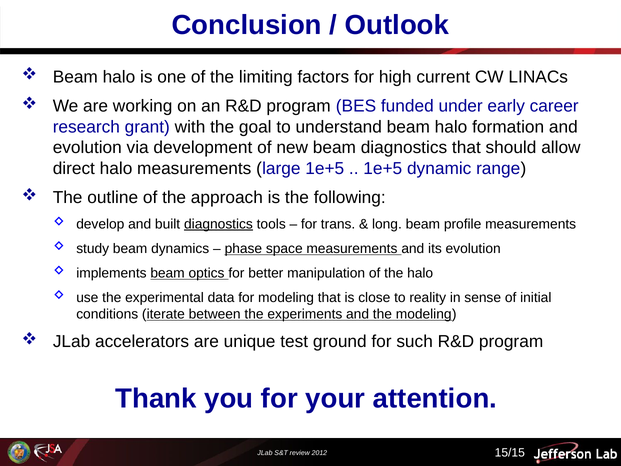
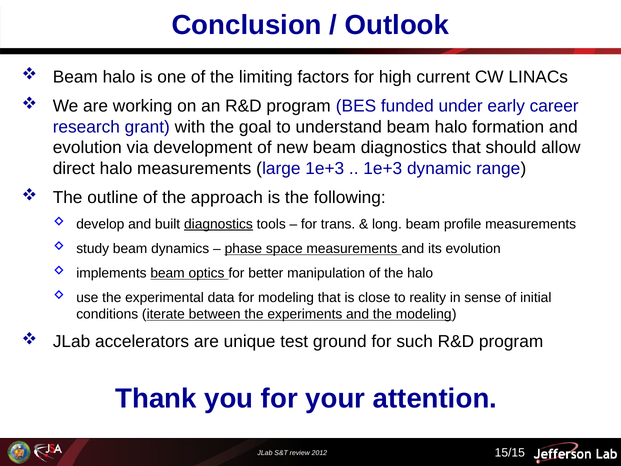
large 1e+5: 1e+5 -> 1e+3
1e+5 at (383, 168): 1e+5 -> 1e+3
